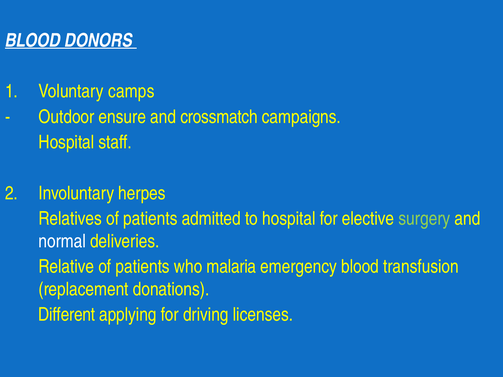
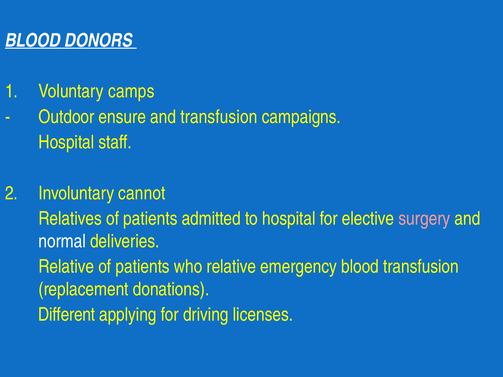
and crossmatch: crossmatch -> transfusion
herpes: herpes -> cannot
surgery colour: light green -> pink
who malaria: malaria -> relative
